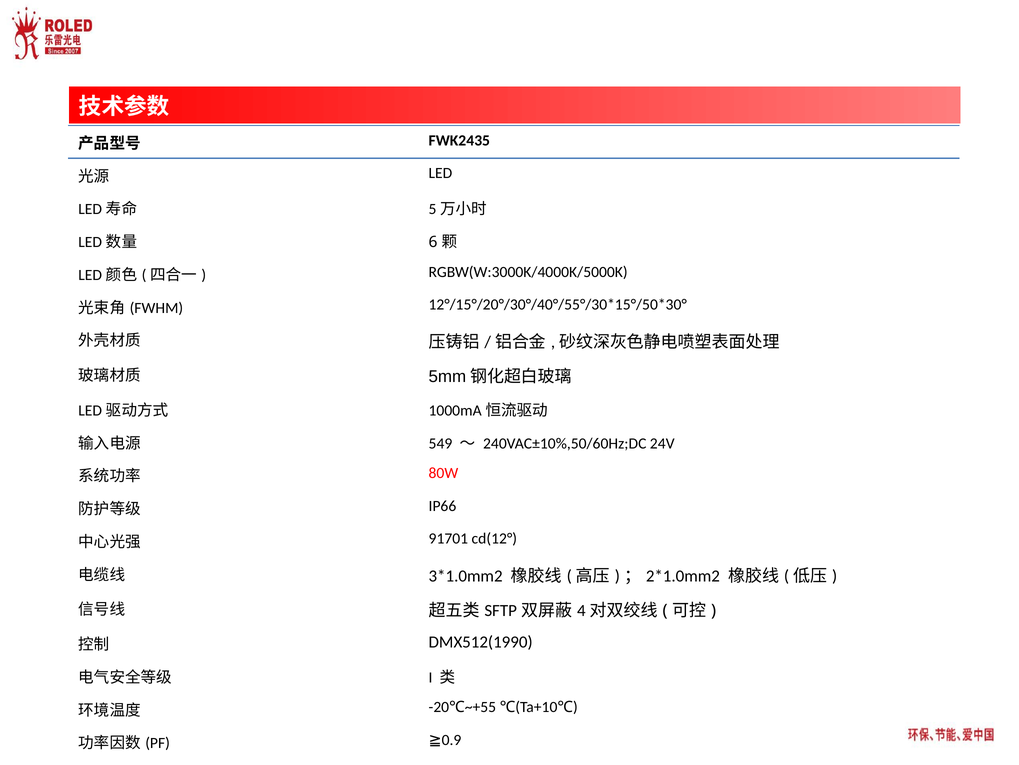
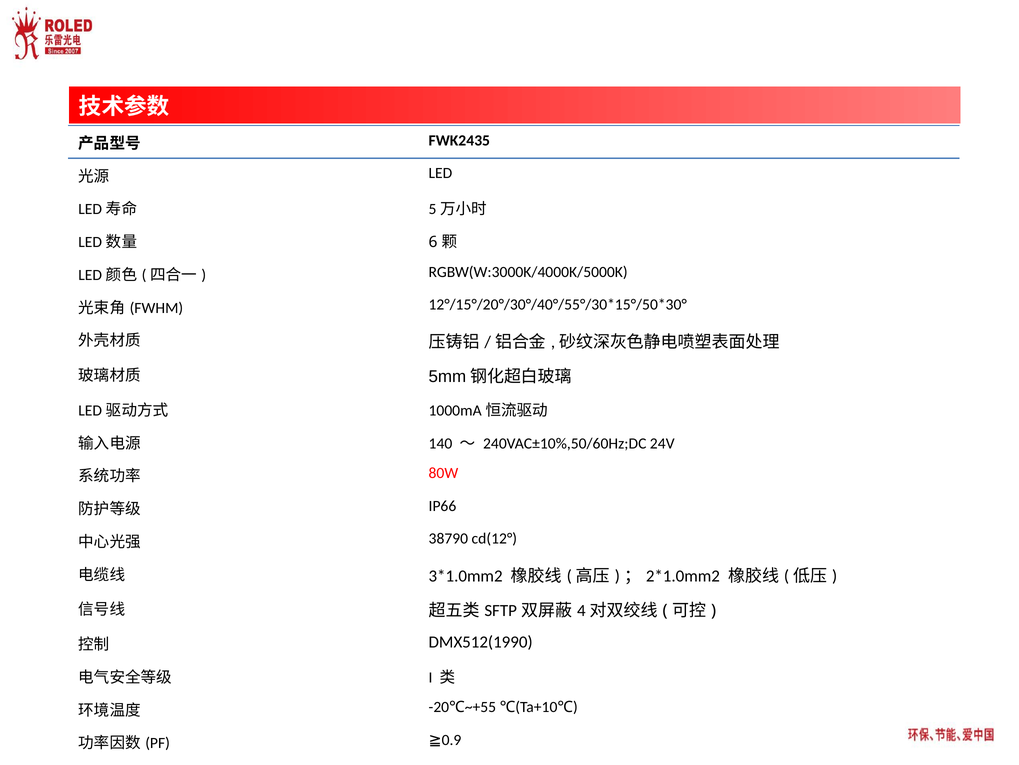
549: 549 -> 140
91701: 91701 -> 38790
